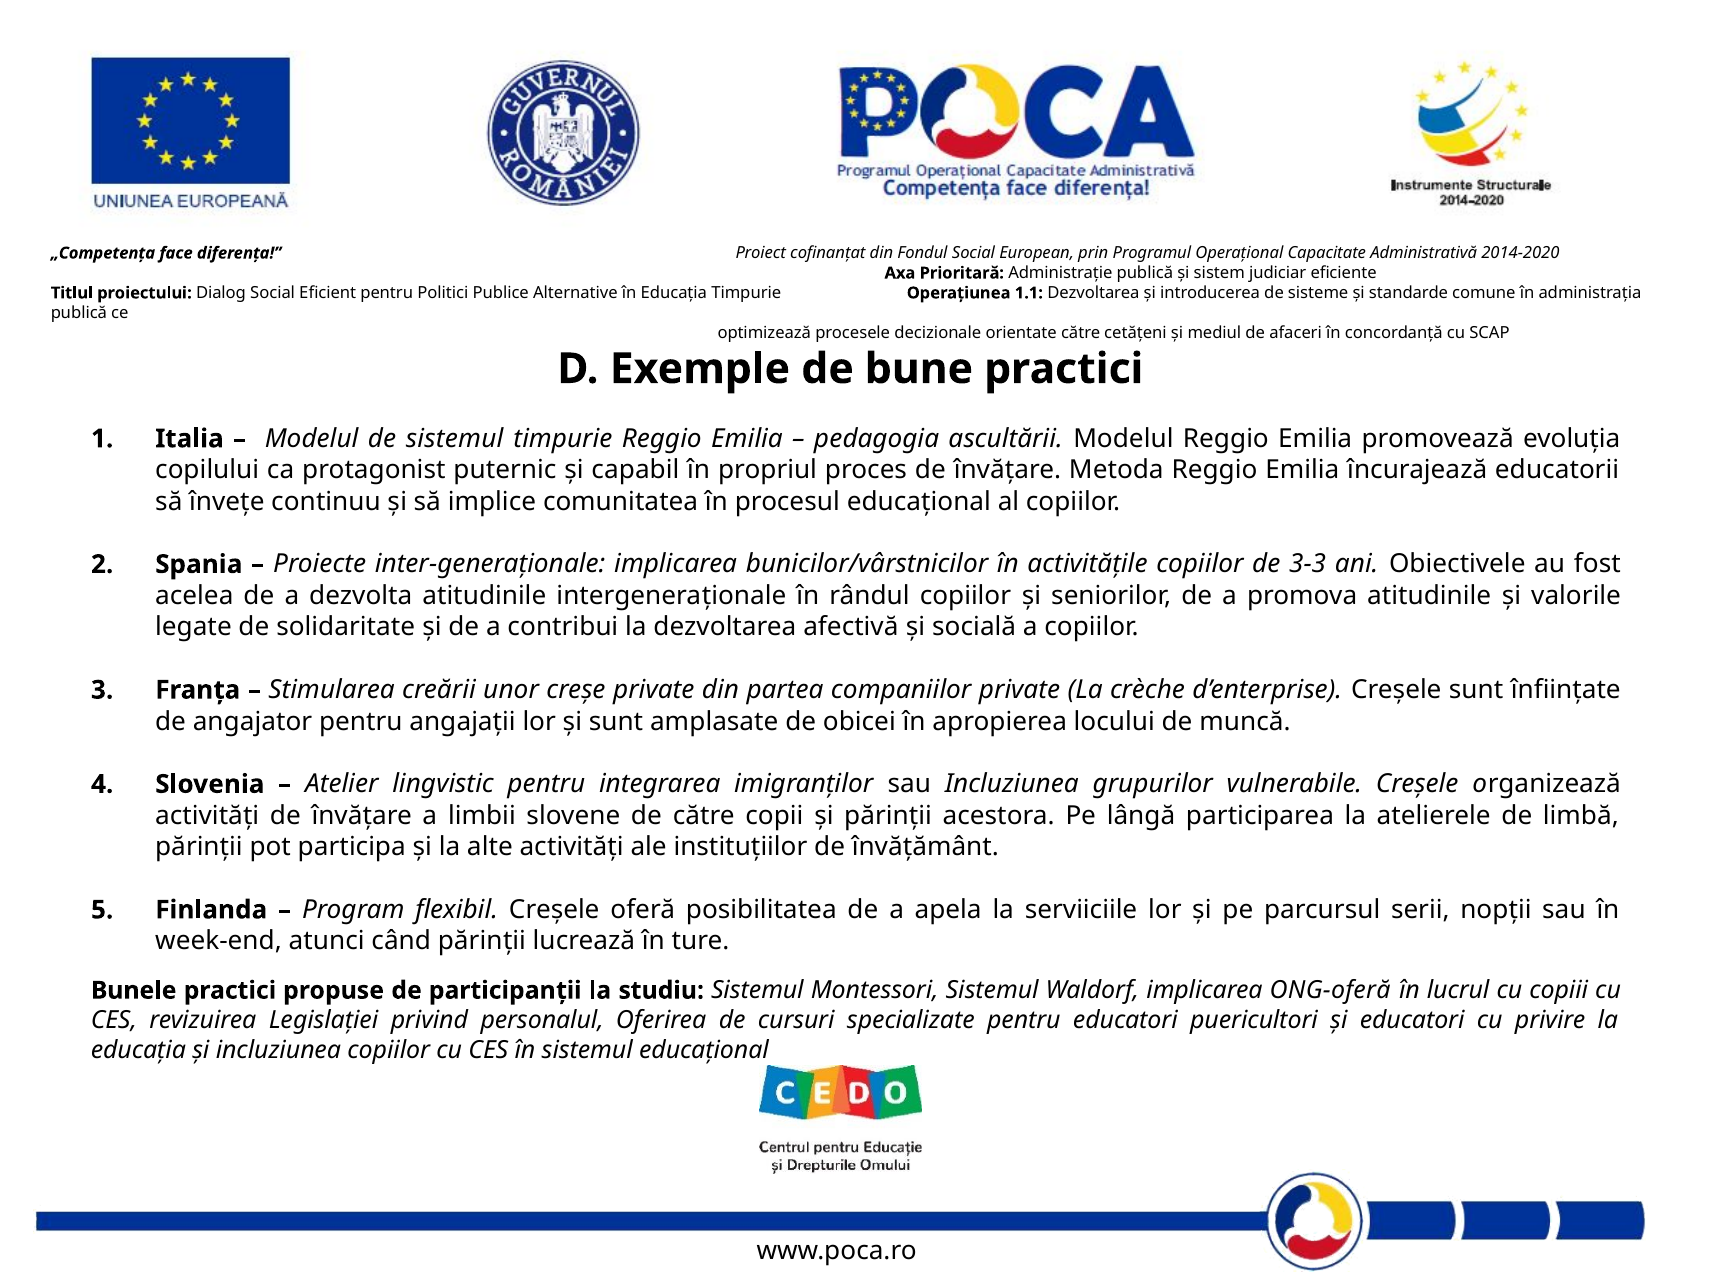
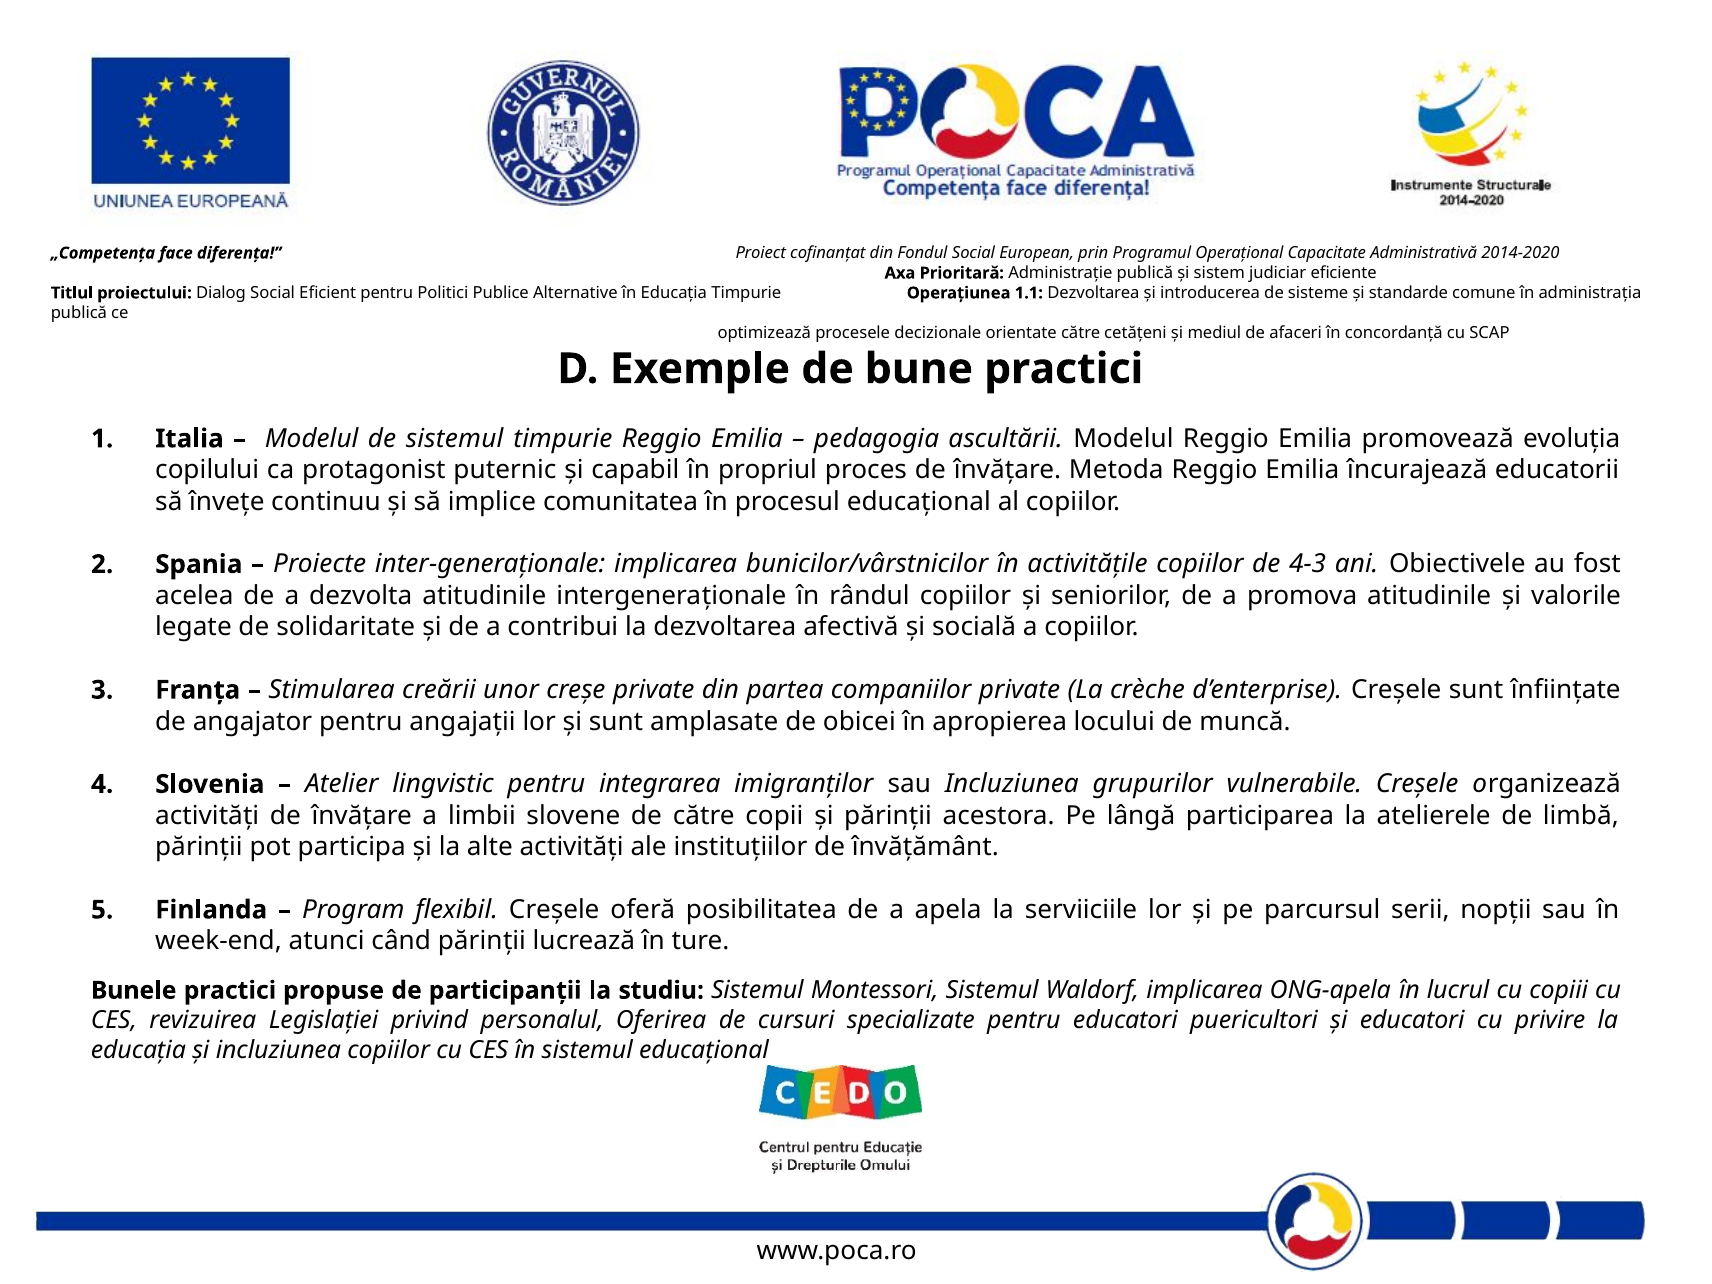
3-3: 3-3 -> 4-3
ONG-oferă: ONG-oferă -> ONG-apela
